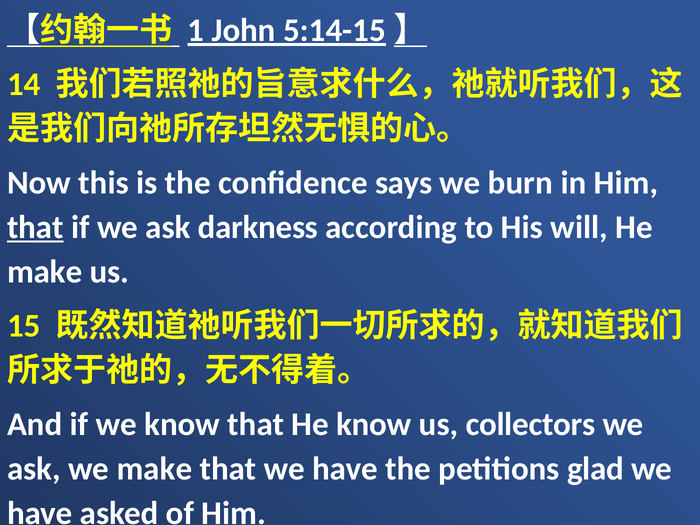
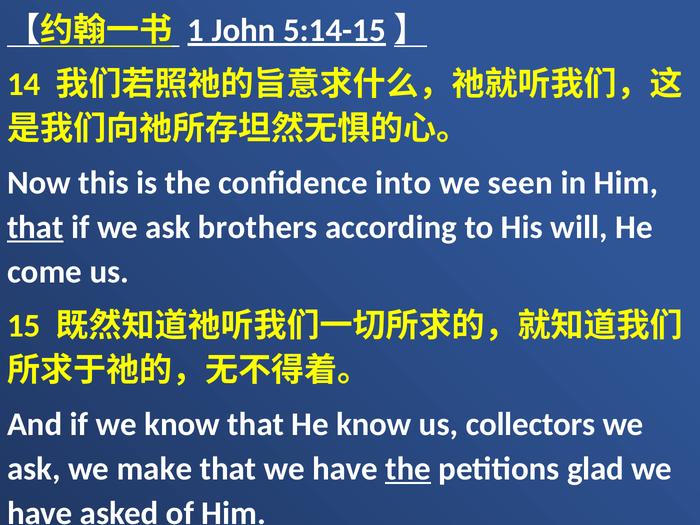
says: says -> into
burn: burn -> seen
darkness: darkness -> brothers
make at (45, 272): make -> come
the at (408, 469) underline: none -> present
